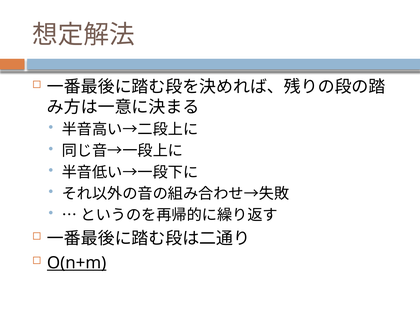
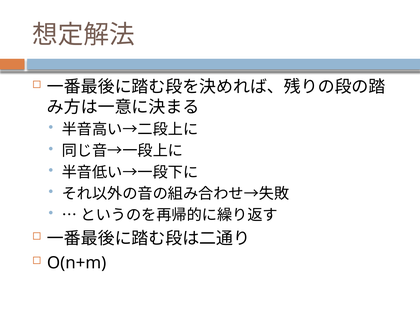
O(n+m underline: present -> none
